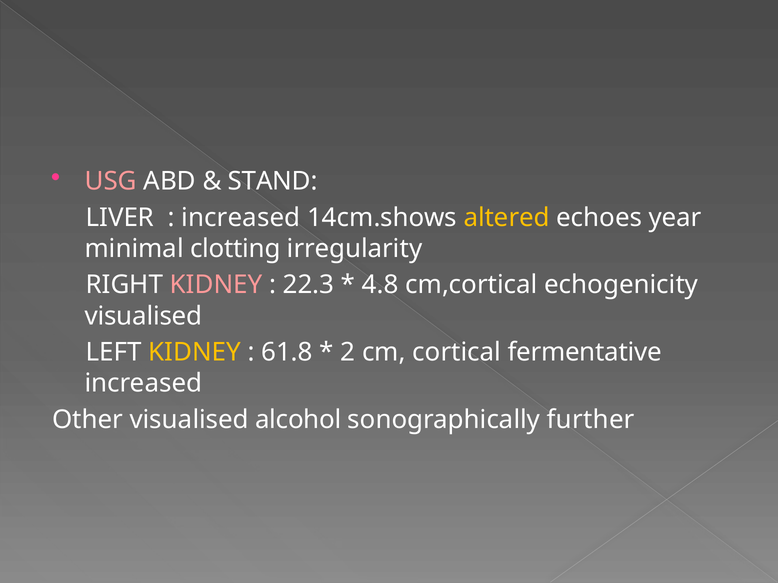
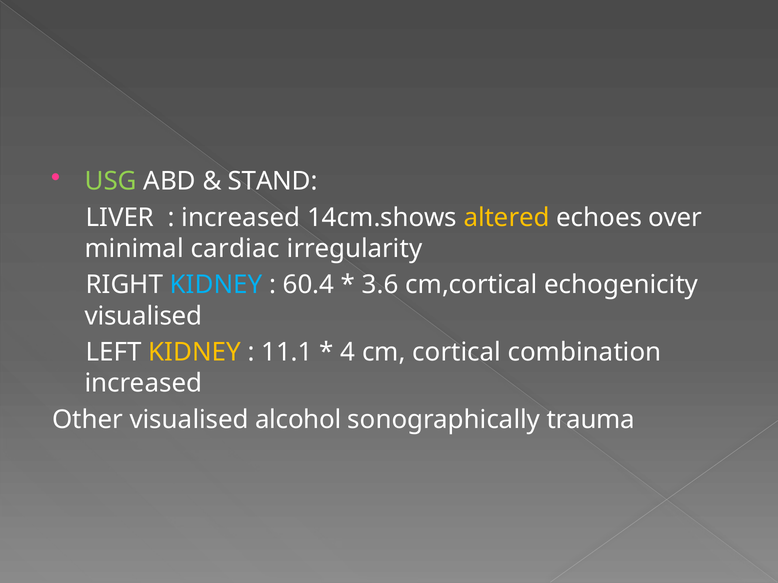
USG colour: pink -> light green
year: year -> over
clotting: clotting -> cardiac
KIDNEY at (216, 285) colour: pink -> light blue
22.3: 22.3 -> 60.4
4.8: 4.8 -> 3.6
61.8: 61.8 -> 11.1
2: 2 -> 4
fermentative: fermentative -> combination
further: further -> trauma
